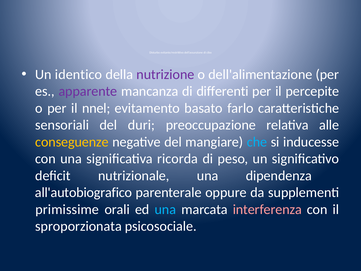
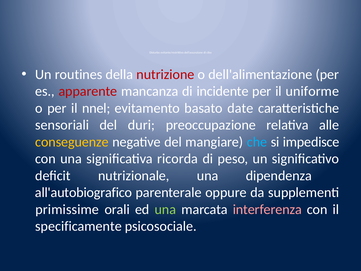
identico: identico -> routines
nutrizione colour: purple -> red
apparente colour: purple -> red
differenti: differenti -> incidente
percepite: percepite -> uniforme
farlo: farlo -> date
inducesse: inducesse -> impedisce
una at (165, 209) colour: light blue -> light green
sproporzionata: sproporzionata -> specificamente
